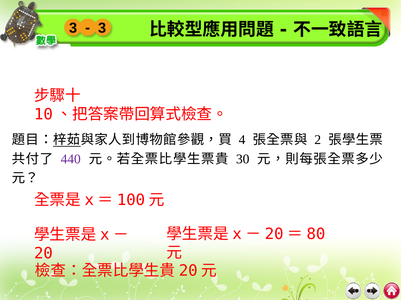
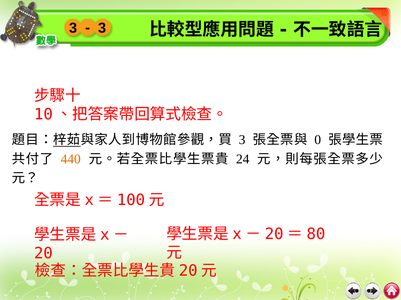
4 at (242, 140): 4 -> 3
2: 2 -> 0
440 colour: purple -> orange
30: 30 -> 24
